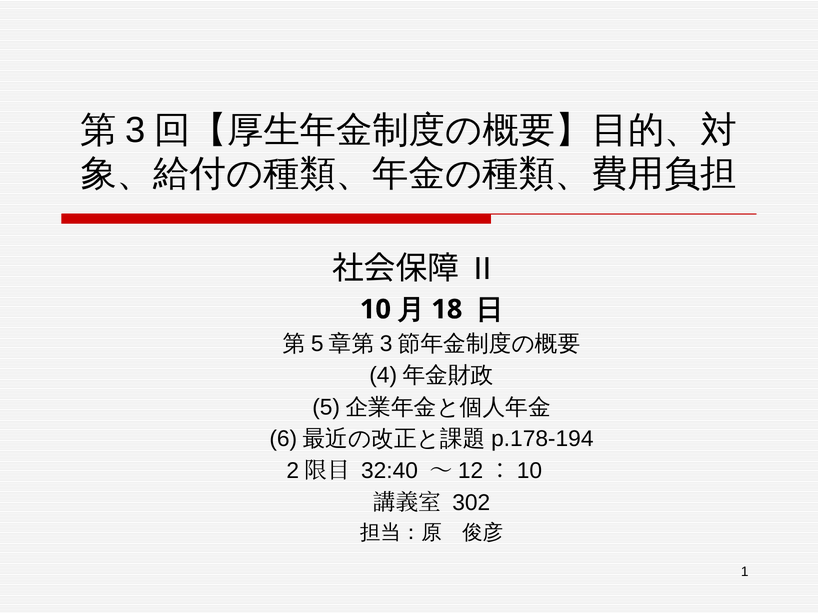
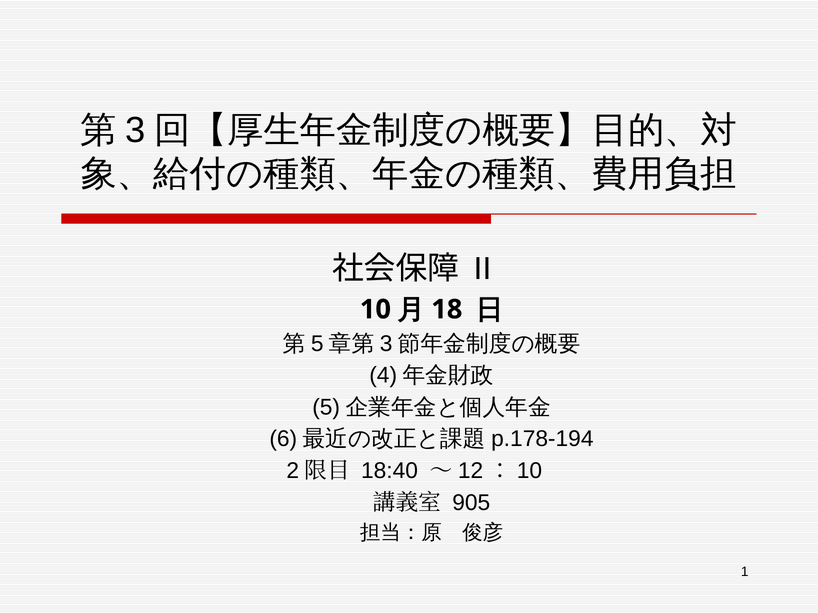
32:40: 32:40 -> 18:40
302: 302 -> 905
